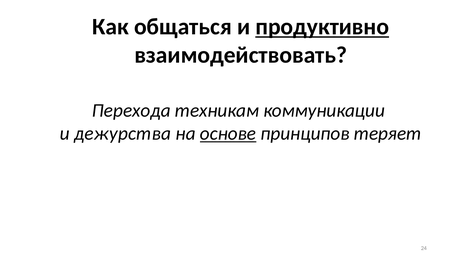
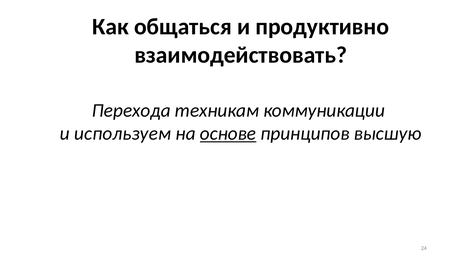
продуктивно underline: present -> none
дежурства: дежурства -> используем
теряет: теряет -> высшую
